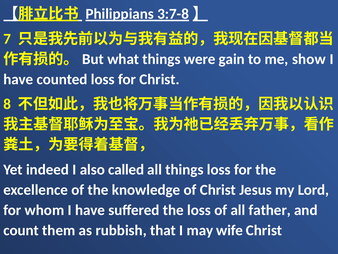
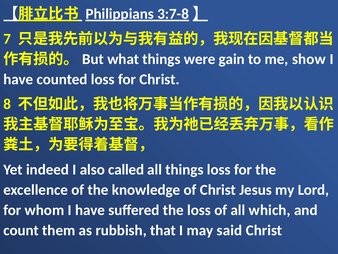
father: father -> which
wife: wife -> said
